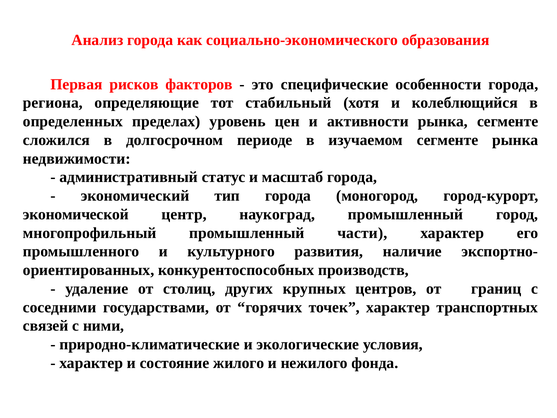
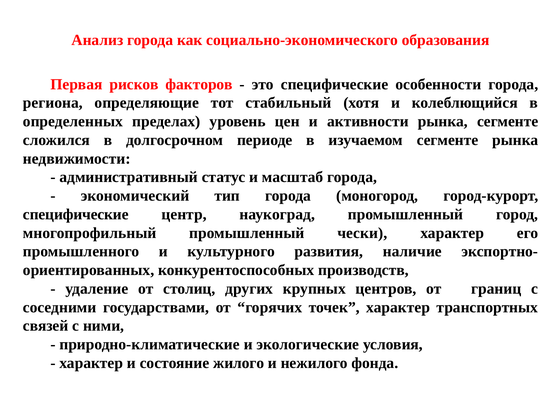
экономической at (76, 214): экономической -> специфические
части: части -> чески
